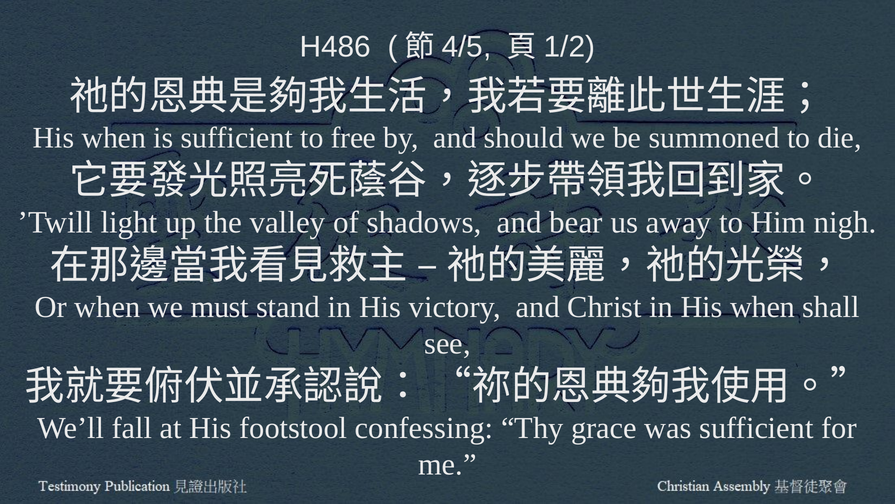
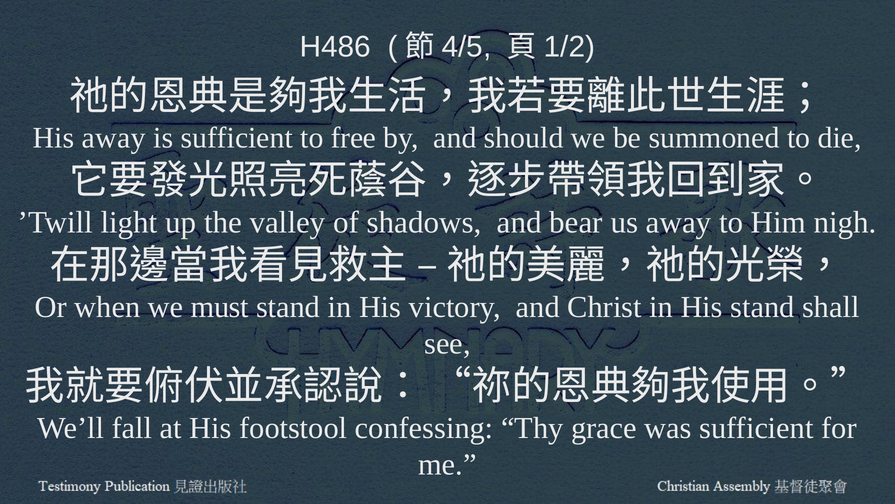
when at (114, 138): when -> away
in His when: when -> stand
